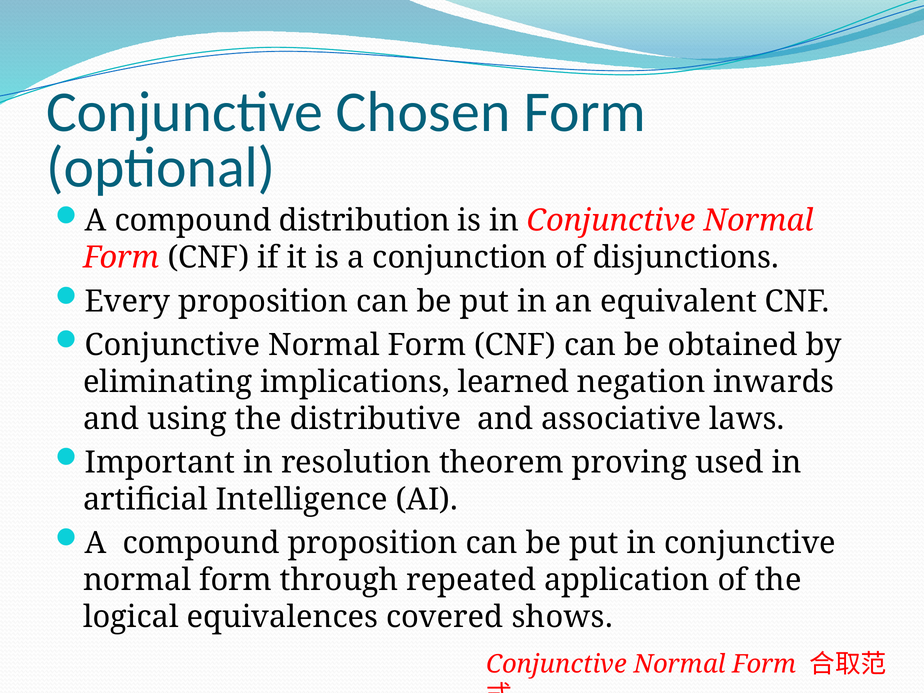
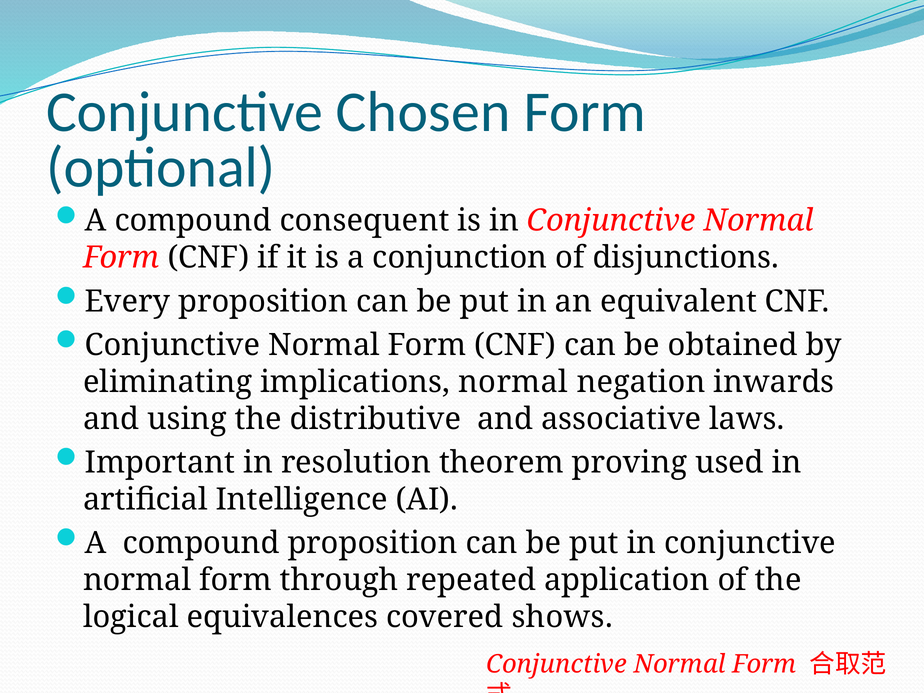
distribution: distribution -> consequent
implications learned: learned -> normal
